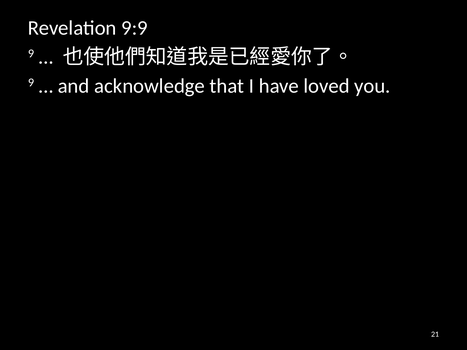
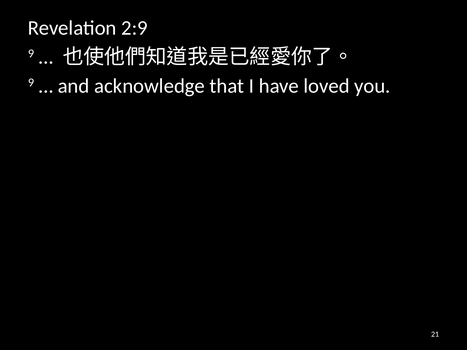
9:9: 9:9 -> 2:9
